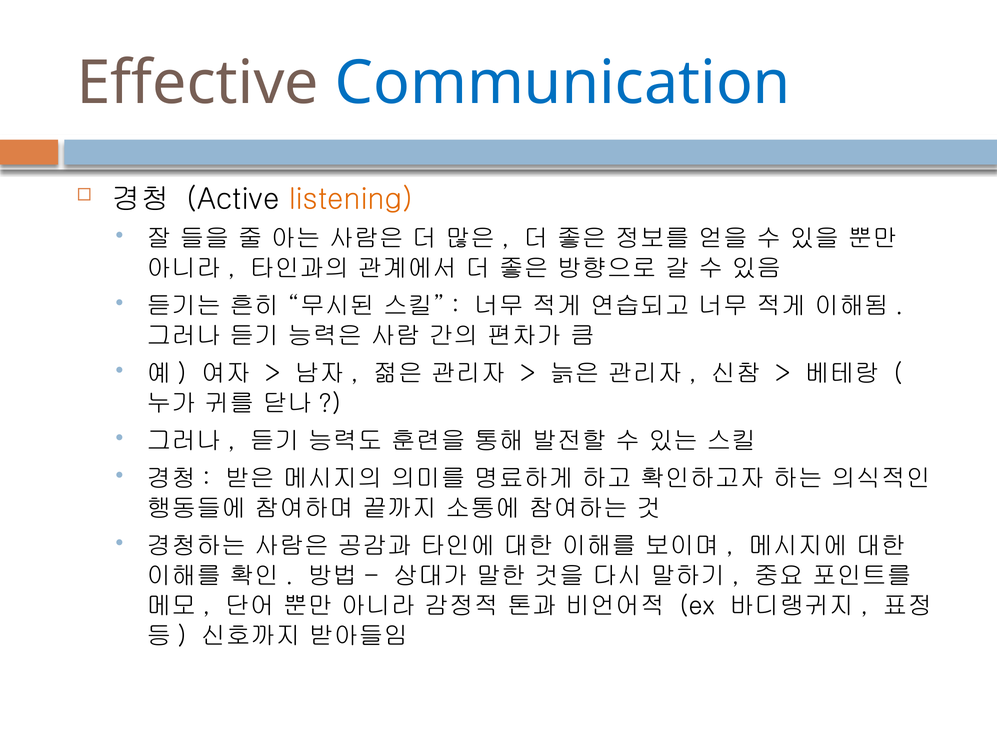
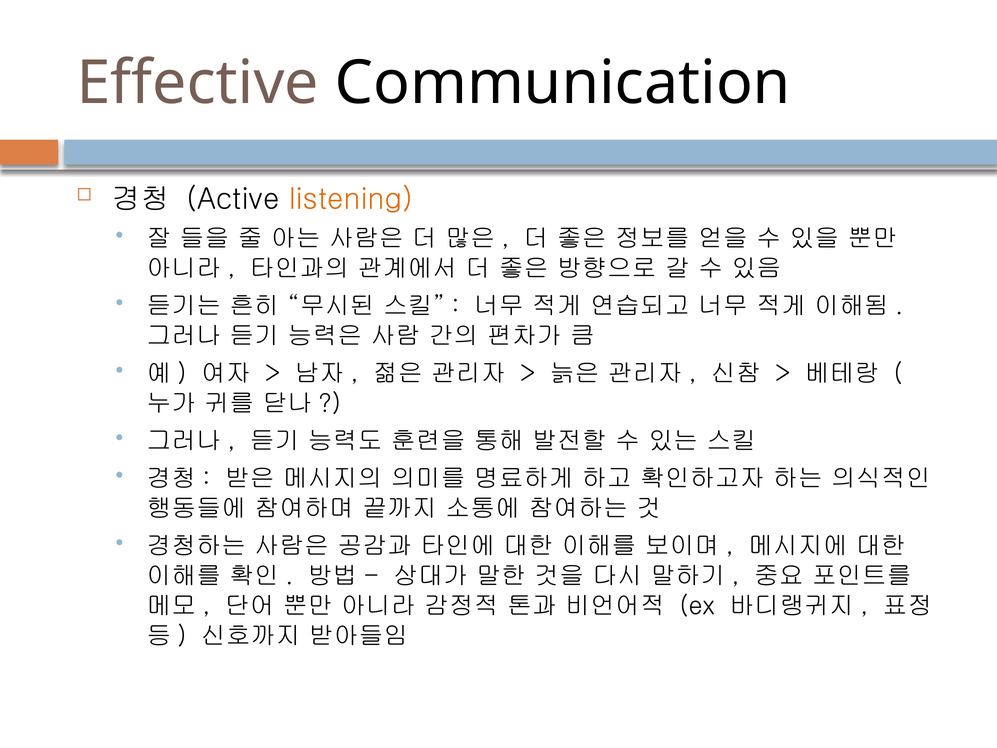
Communication colour: blue -> black
